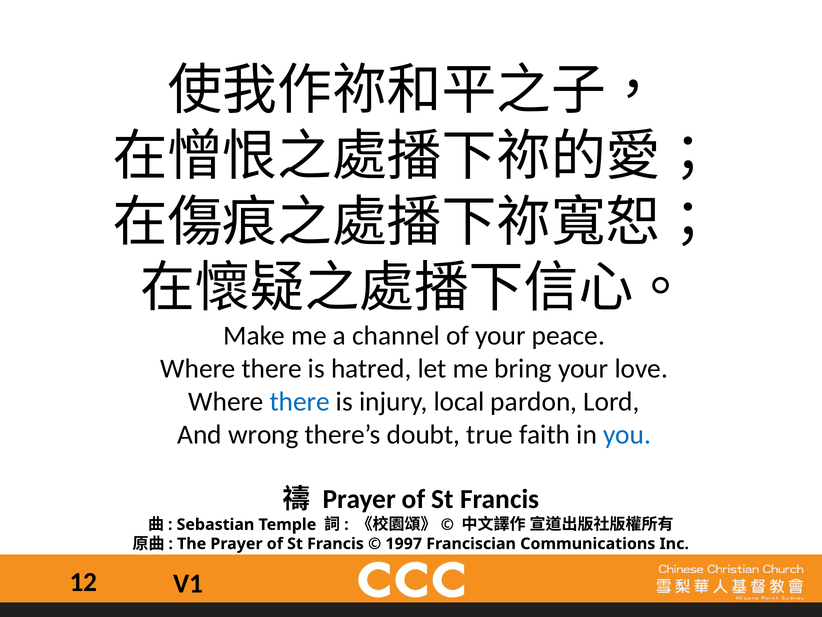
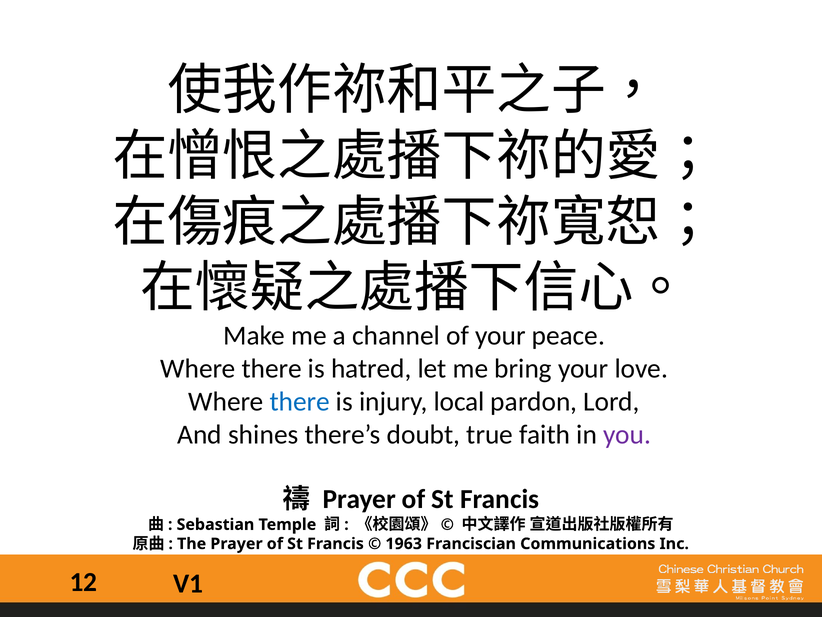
wrong: wrong -> shines
you colour: blue -> purple
1997: 1997 -> 1963
